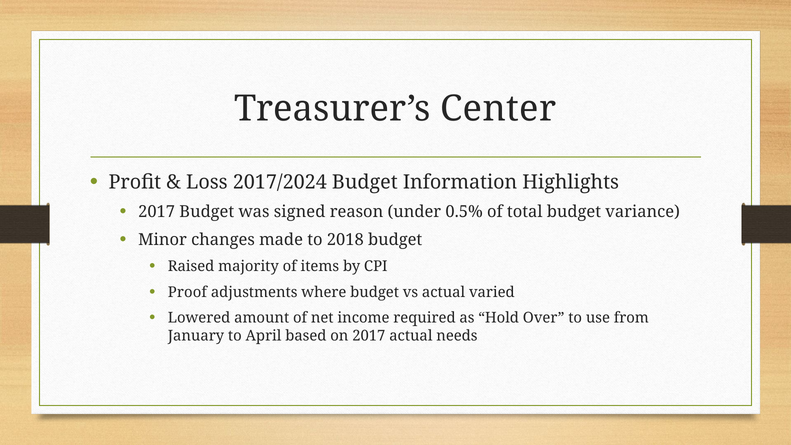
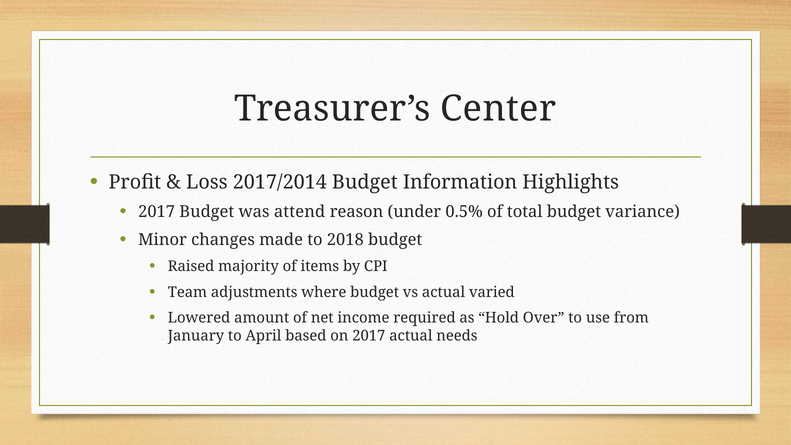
2017/2024: 2017/2024 -> 2017/2014
signed: signed -> attend
Proof: Proof -> Team
